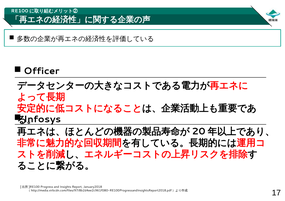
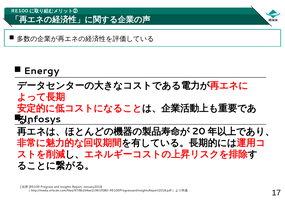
Officer: Officer -> Energy
